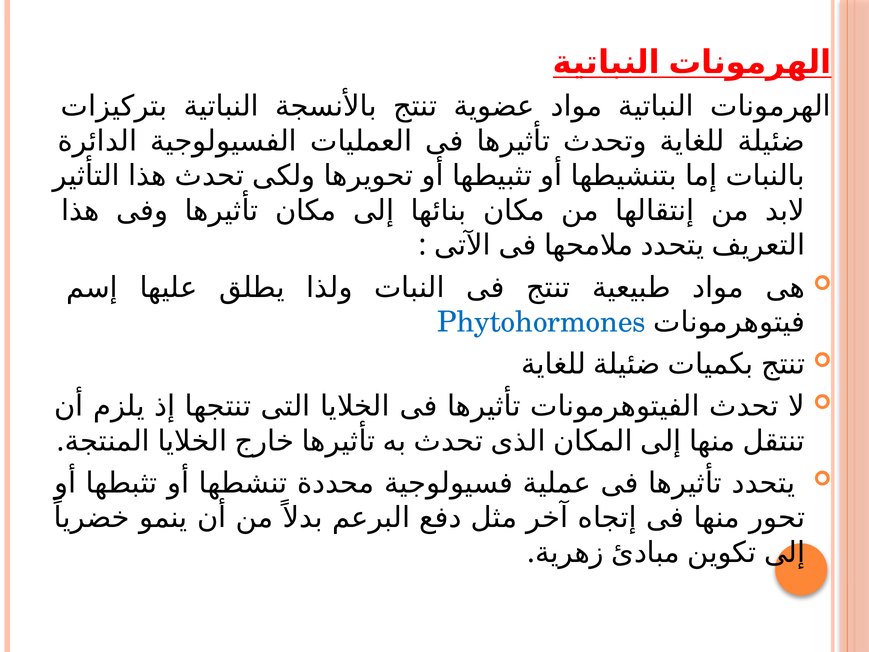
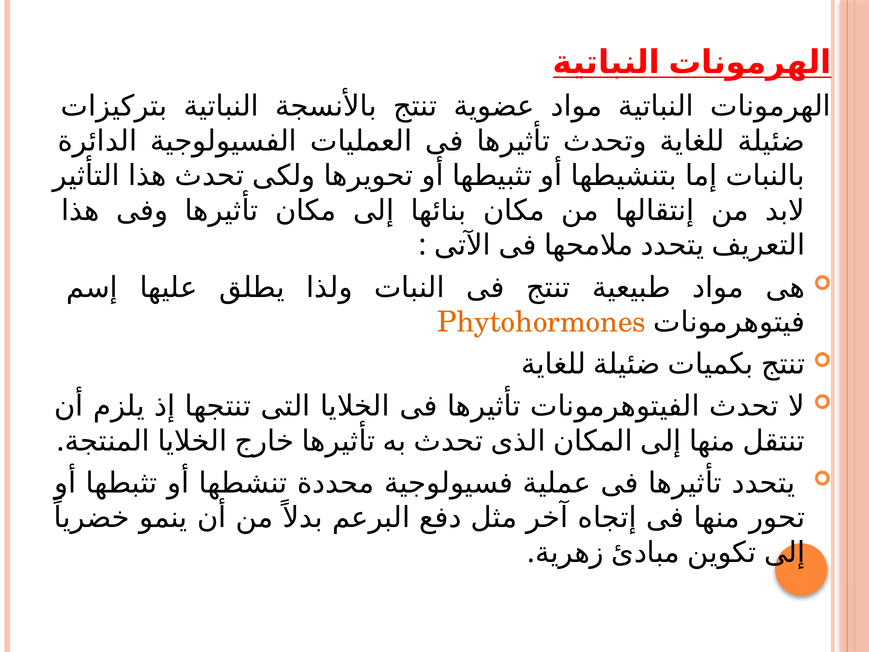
Phytohormones colour: blue -> orange
